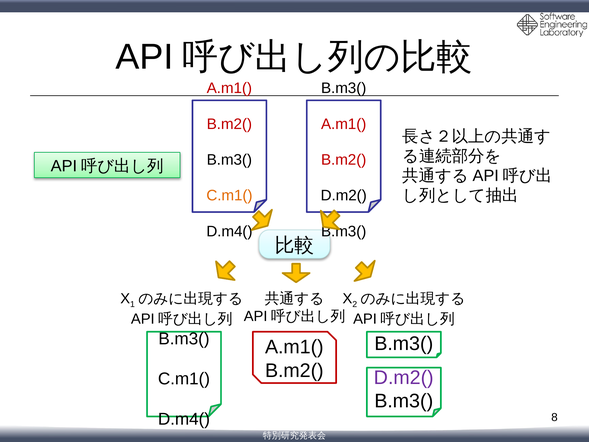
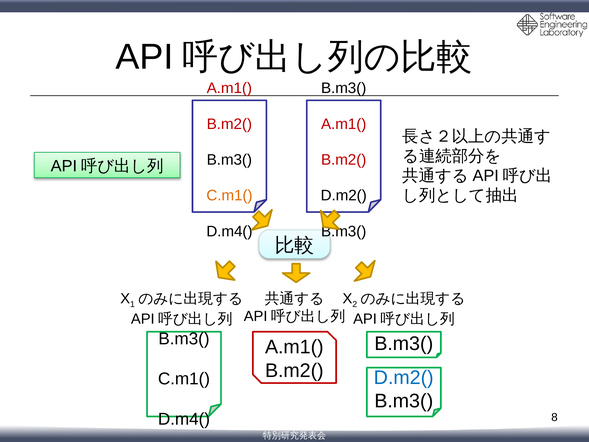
D.m2( at (404, 377) colour: purple -> blue
